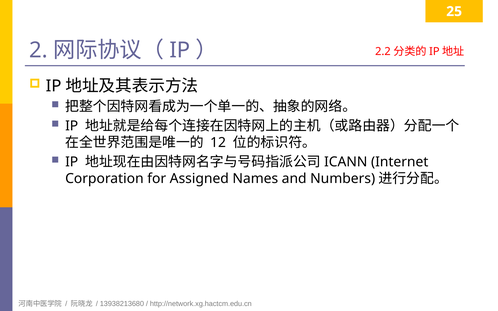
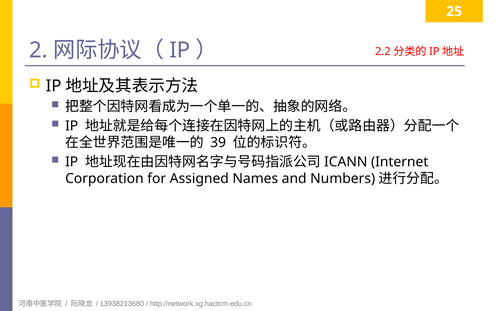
12: 12 -> 39
